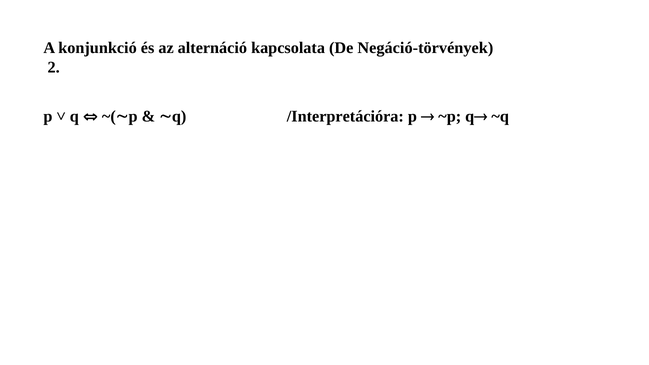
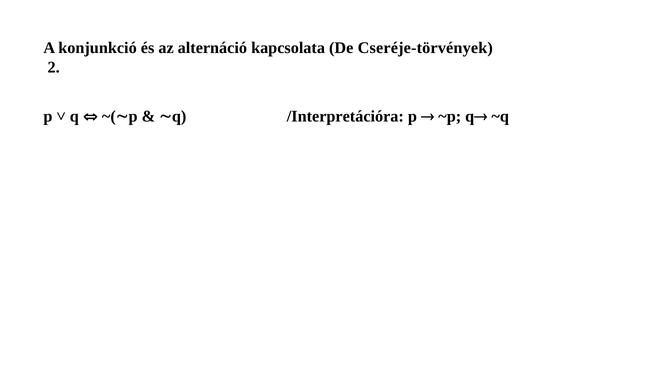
Negáció-törvények: Negáció-törvények -> Cseréje-törvények
